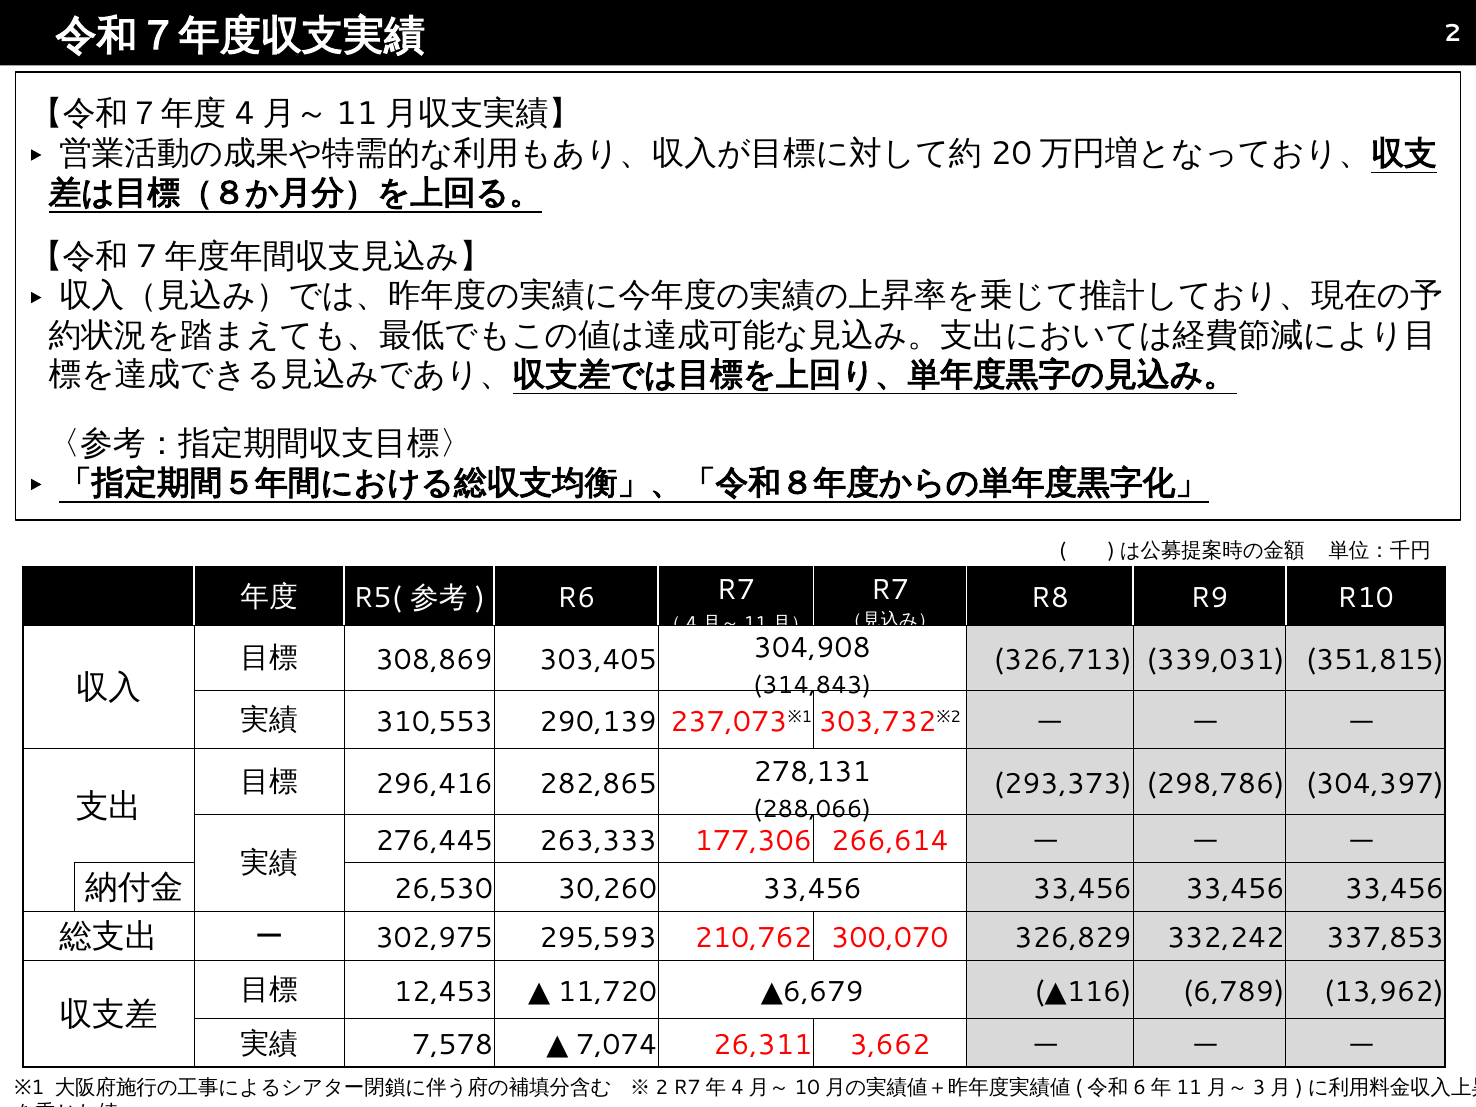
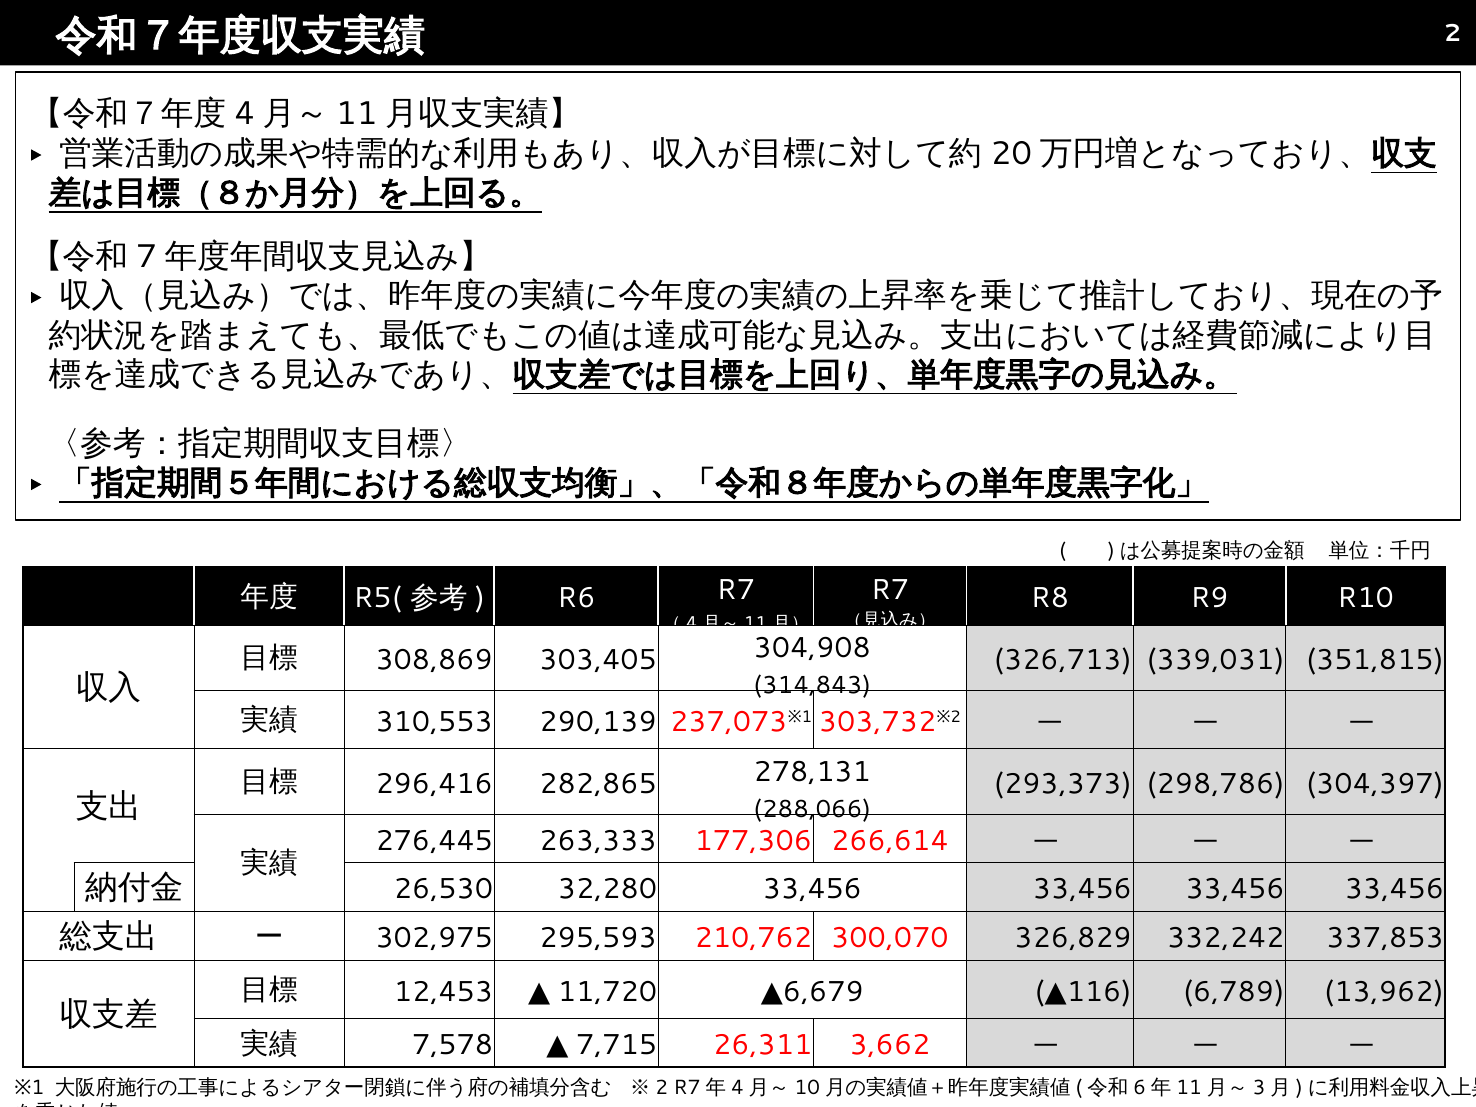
30,260: 30,260 -> 32,280
7,074: 7,074 -> 7,715
